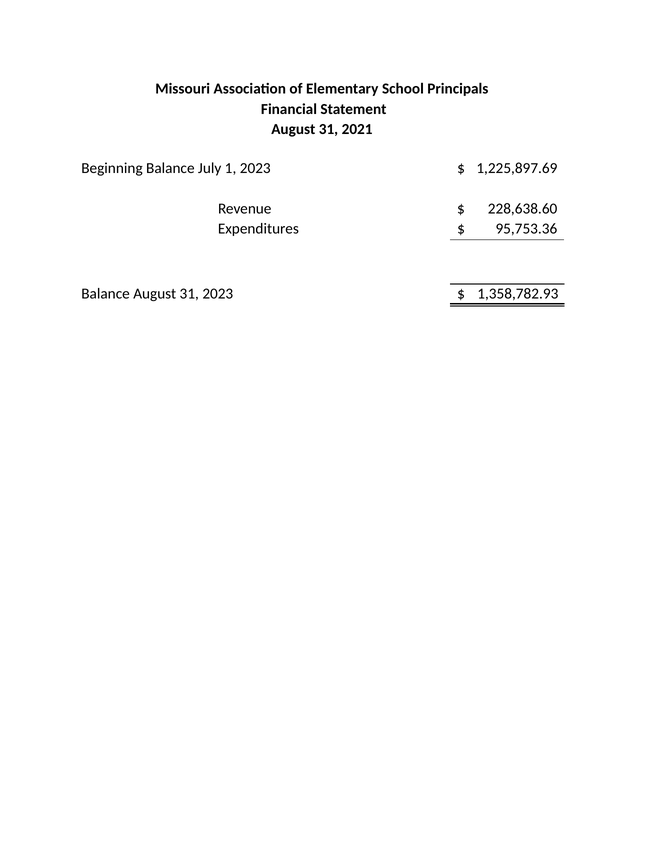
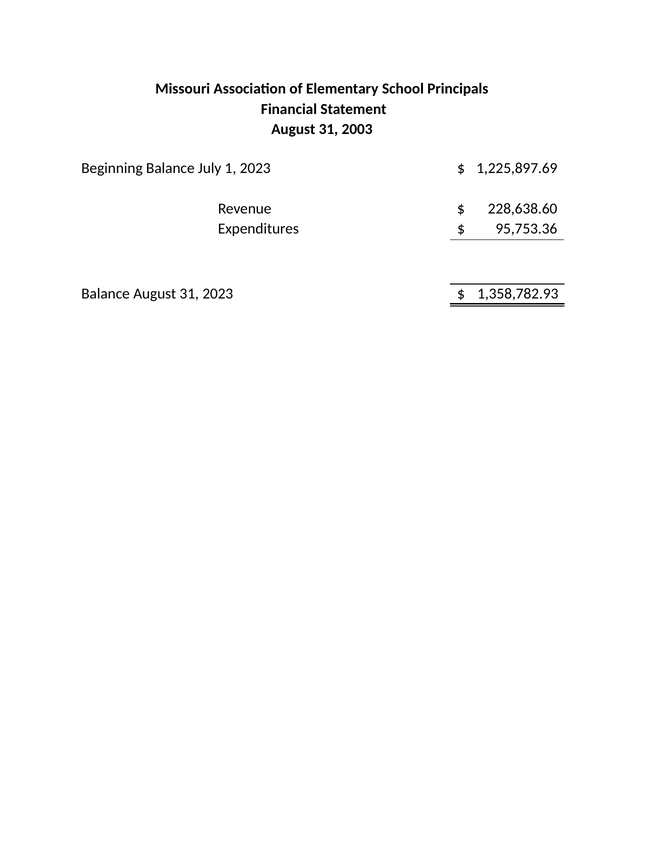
2021: 2021 -> 2003
